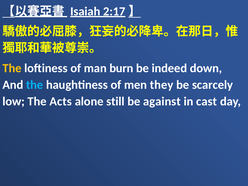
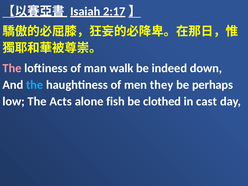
The at (12, 68) colour: yellow -> pink
burn: burn -> walk
scarcely: scarcely -> perhaps
still: still -> fish
against: against -> clothed
